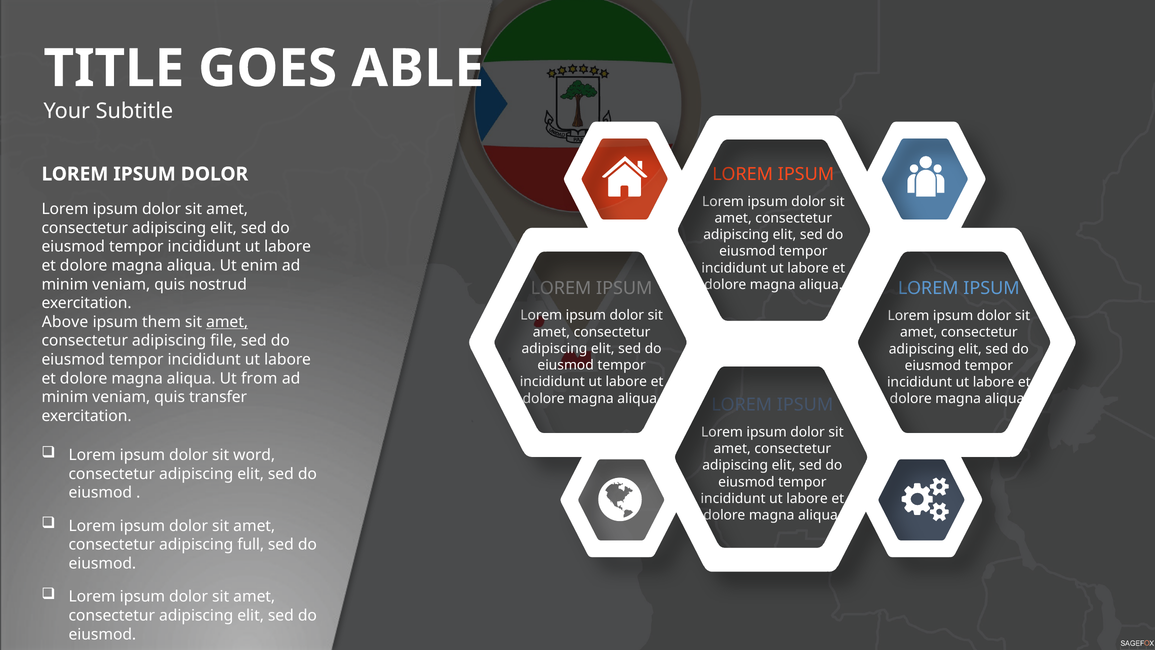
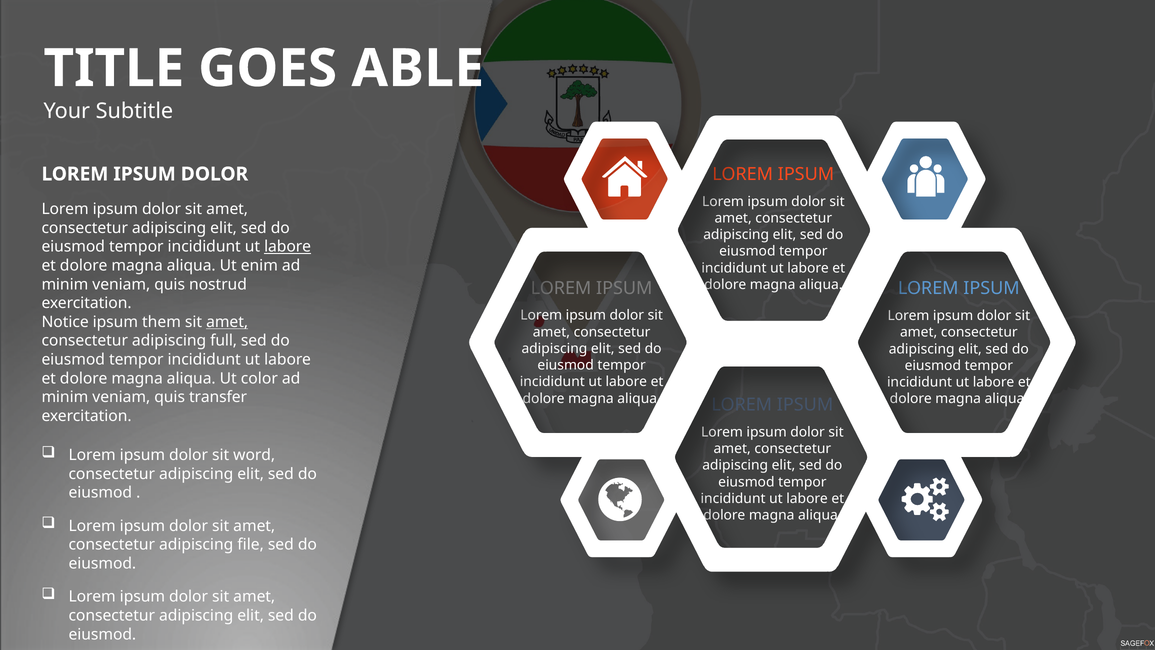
labore at (288, 247) underline: none -> present
Above: Above -> Notice
file: file -> full
from: from -> color
full: full -> file
